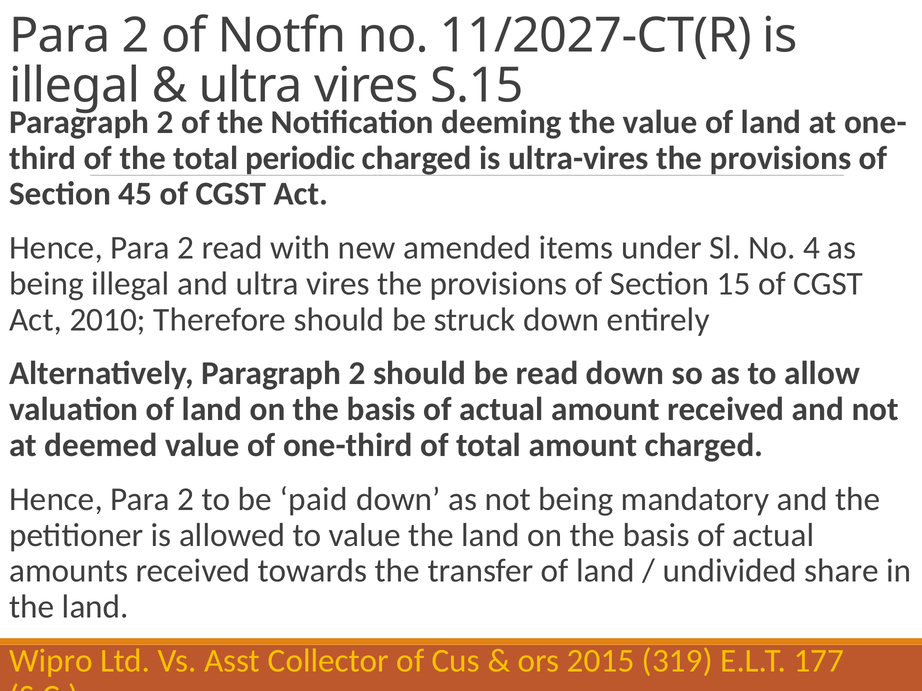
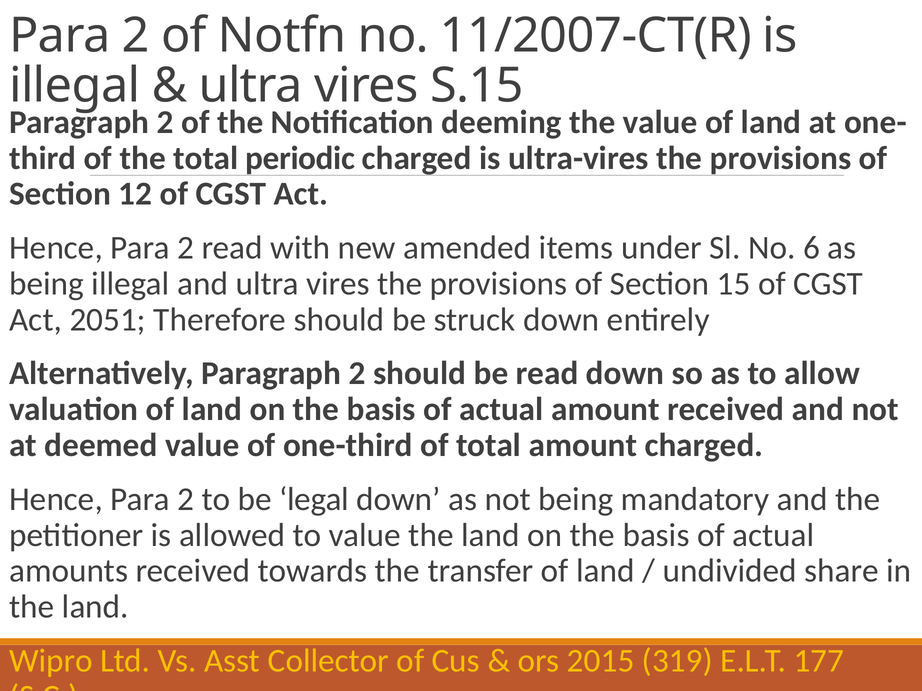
11/2027-CT(R: 11/2027-CT(R -> 11/2007-CT(R
45: 45 -> 12
4: 4 -> 6
2010: 2010 -> 2051
paid: paid -> legal
